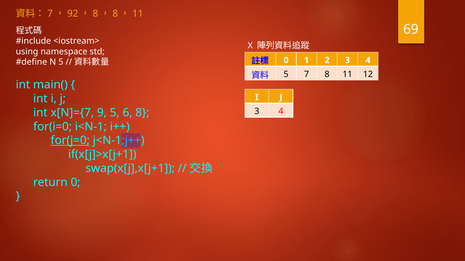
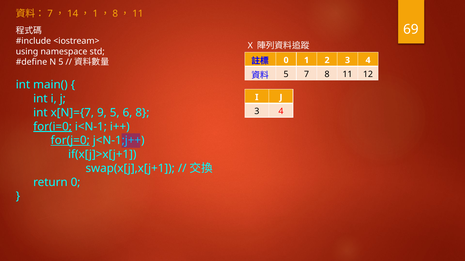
92: 92 -> 14
8 at (95, 14): 8 -> 1
for(i=0 underline: none -> present
